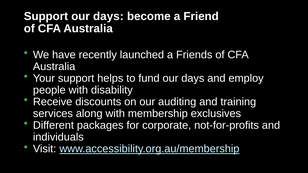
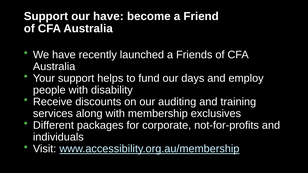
Support our days: days -> have
